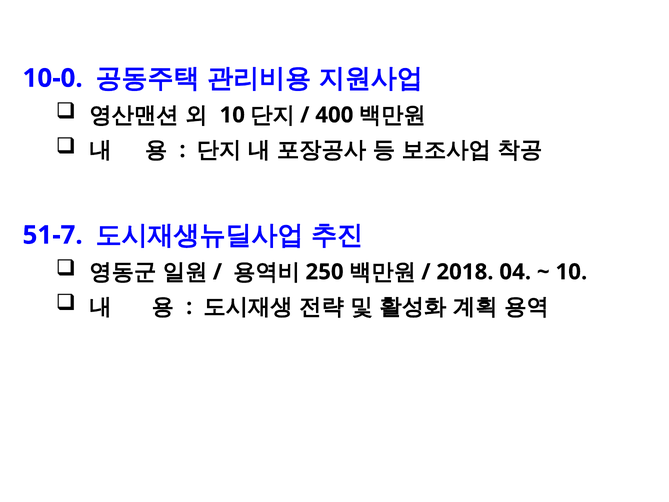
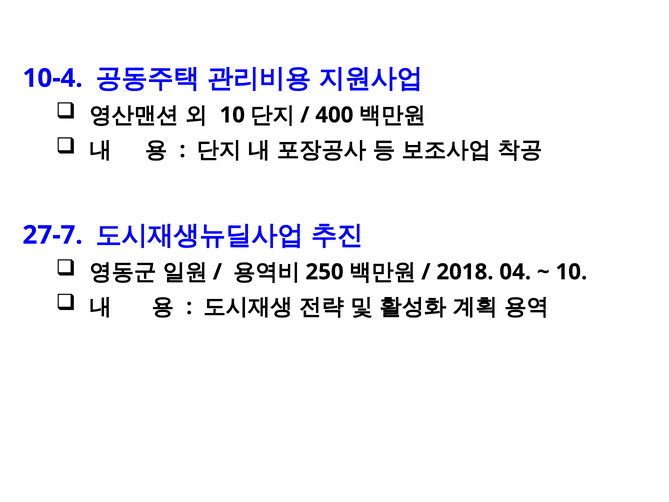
10-0: 10-0 -> 10-4
51-7: 51-7 -> 27-7
